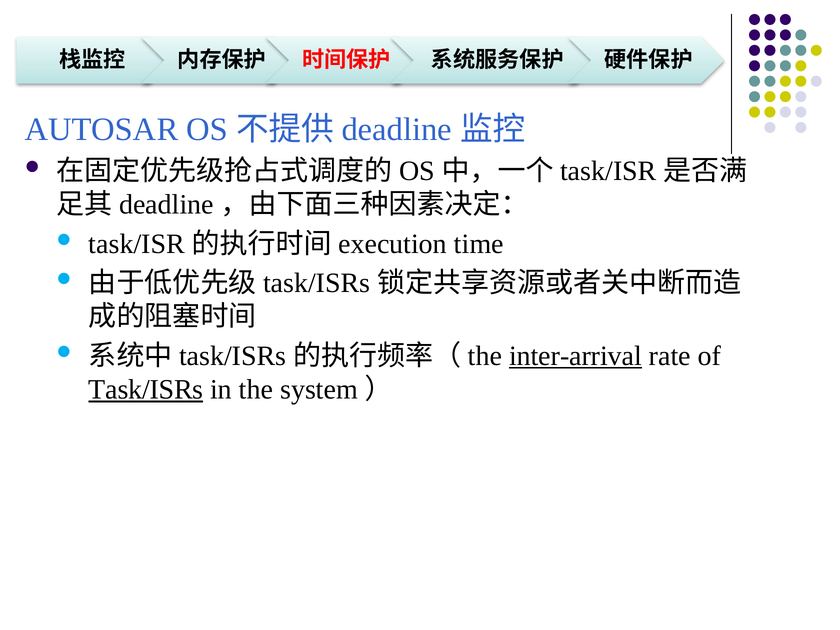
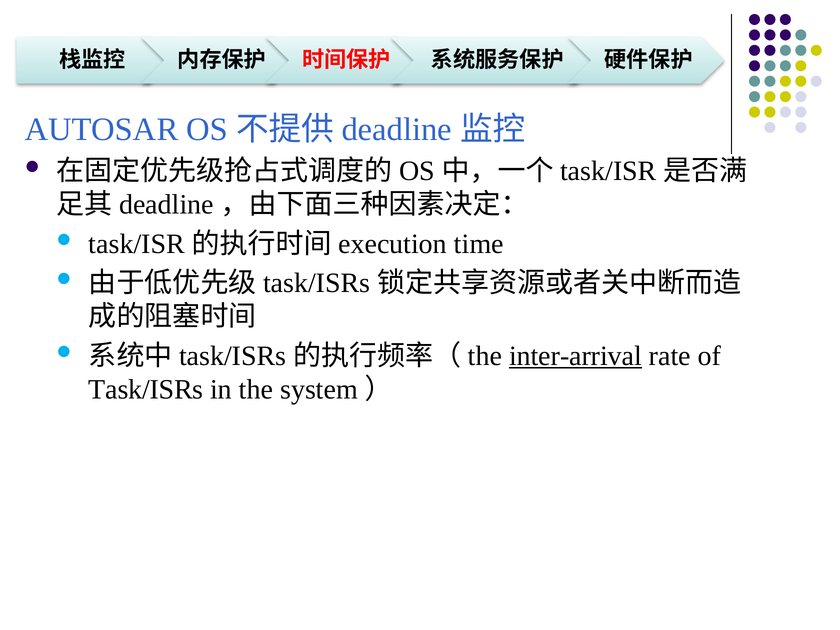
Task/ISRs underline: present -> none
